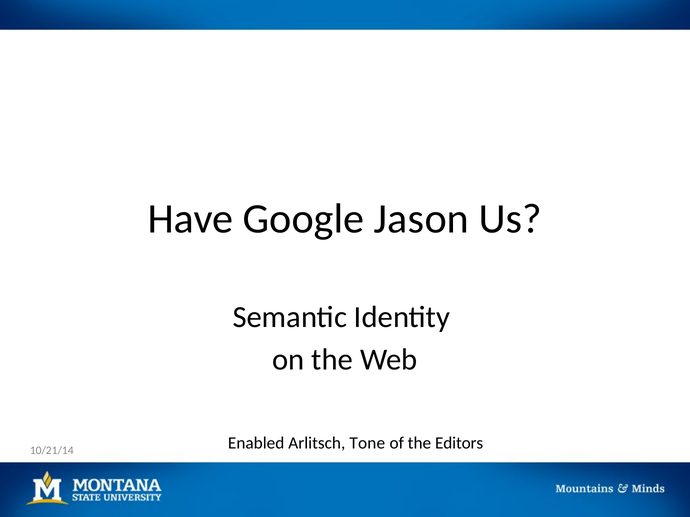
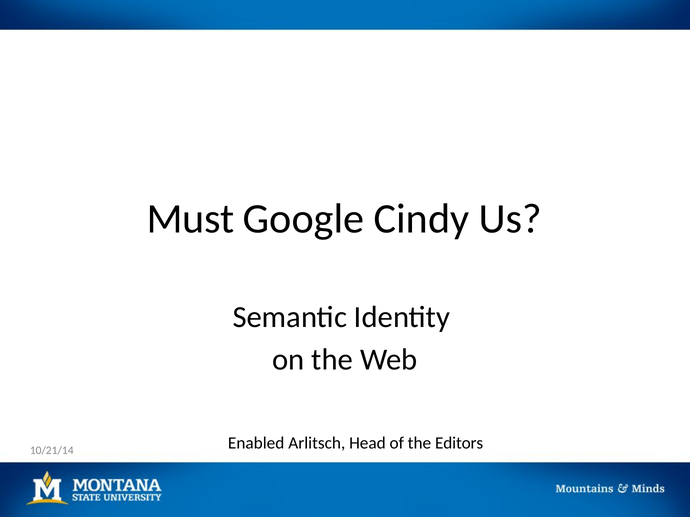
Have: Have -> Must
Jason: Jason -> Cindy
Tone: Tone -> Head
